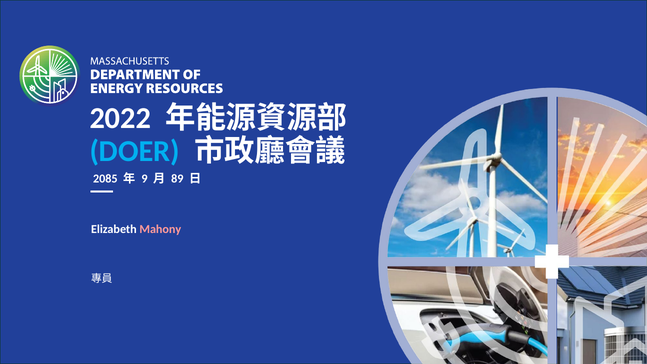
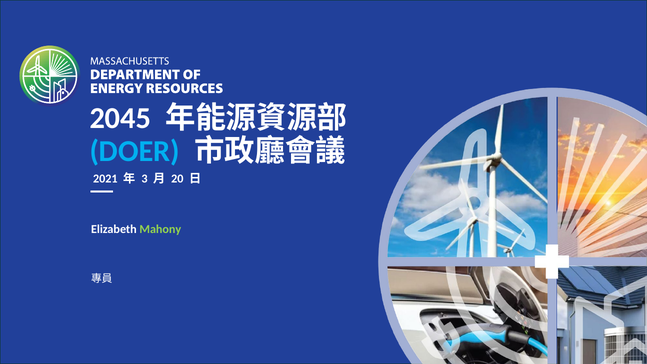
2022: 2022 -> 2045
2085: 2085 -> 2021
9: 9 -> 3
89: 89 -> 20
Mahony colour: pink -> light green
